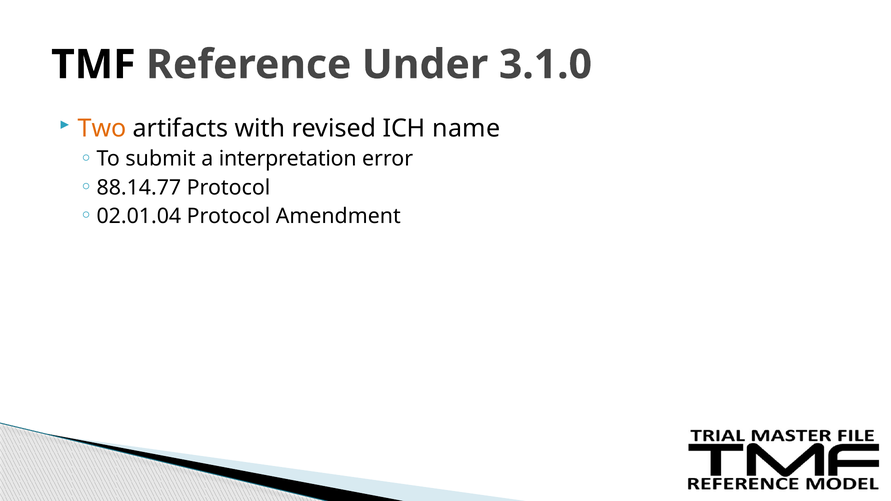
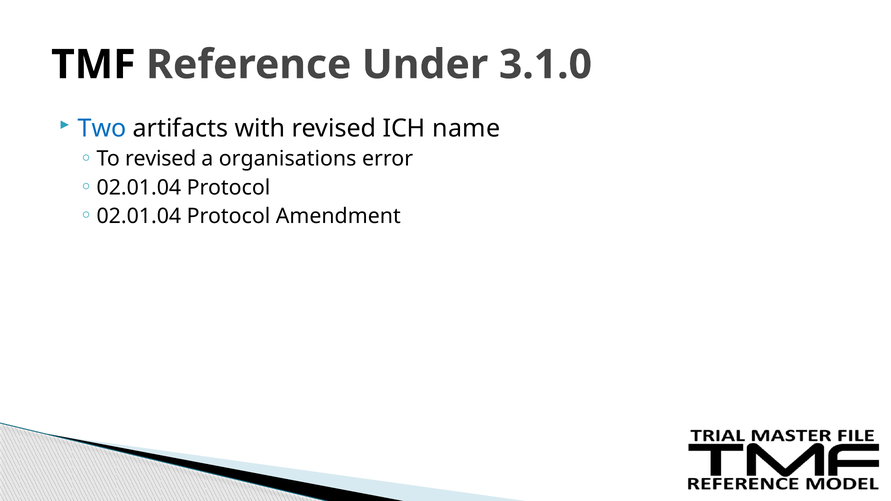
Two colour: orange -> blue
To submit: submit -> revised
interpretation: interpretation -> organisations
88.14.77 at (139, 188): 88.14.77 -> 02.01.04
